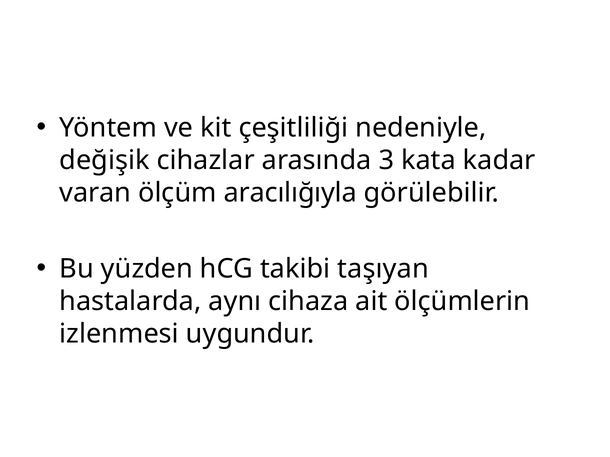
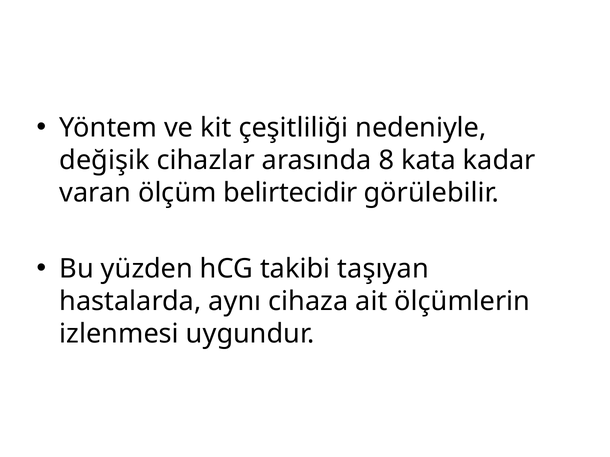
3: 3 -> 8
aracılığıyla: aracılığıyla -> belirtecidir
